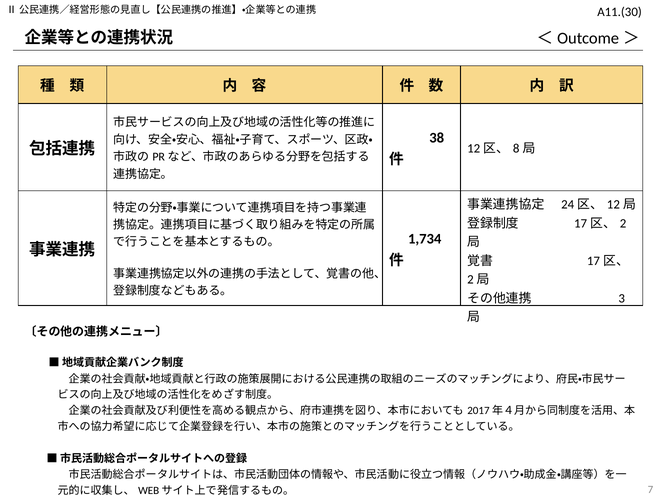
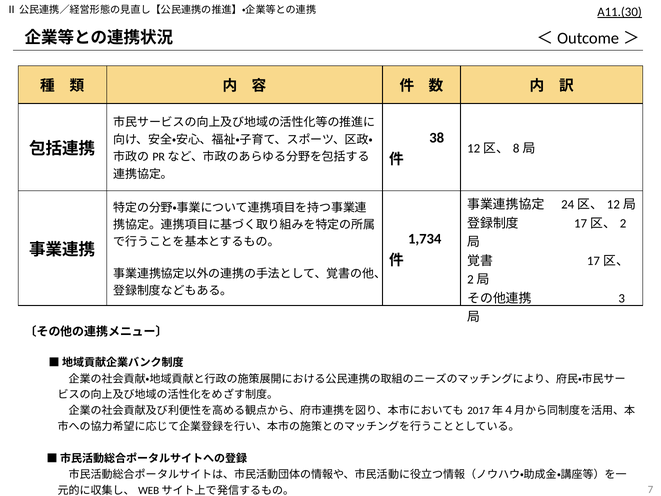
A11.(30 underline: none -> present
